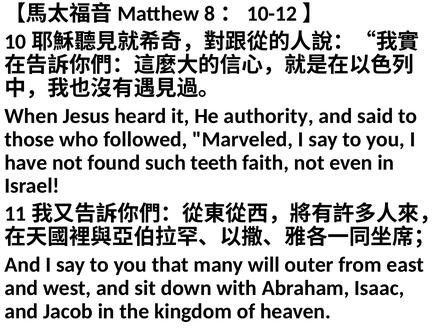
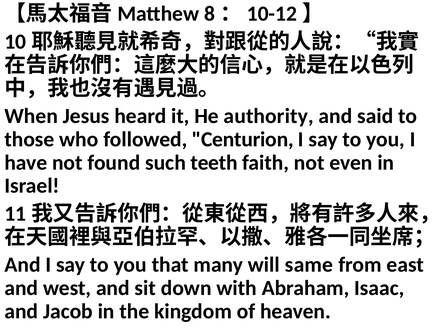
Marveled: Marveled -> Centurion
outer: outer -> same
